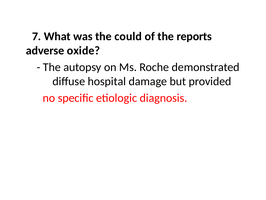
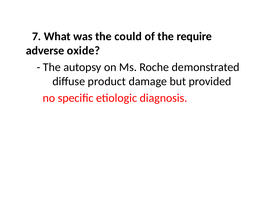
reports: reports -> require
hospital: hospital -> product
